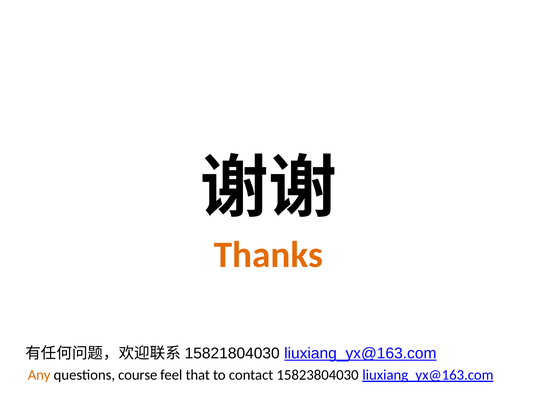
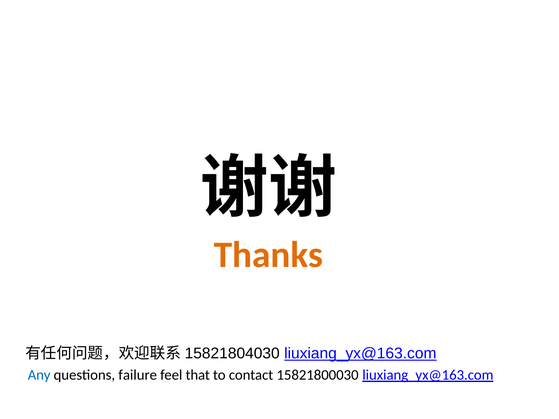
Any colour: orange -> blue
course: course -> failure
15823804030: 15823804030 -> 15821800030
